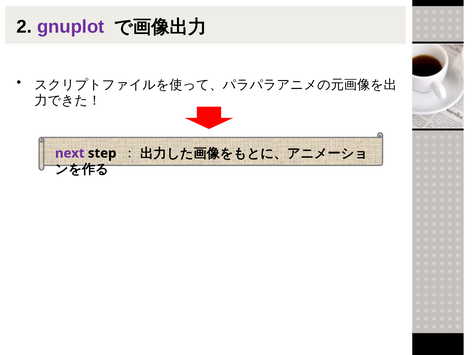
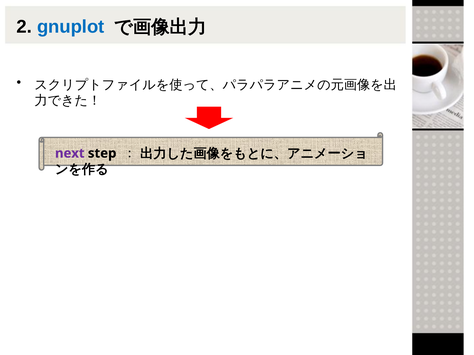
gnuplot colour: purple -> blue
